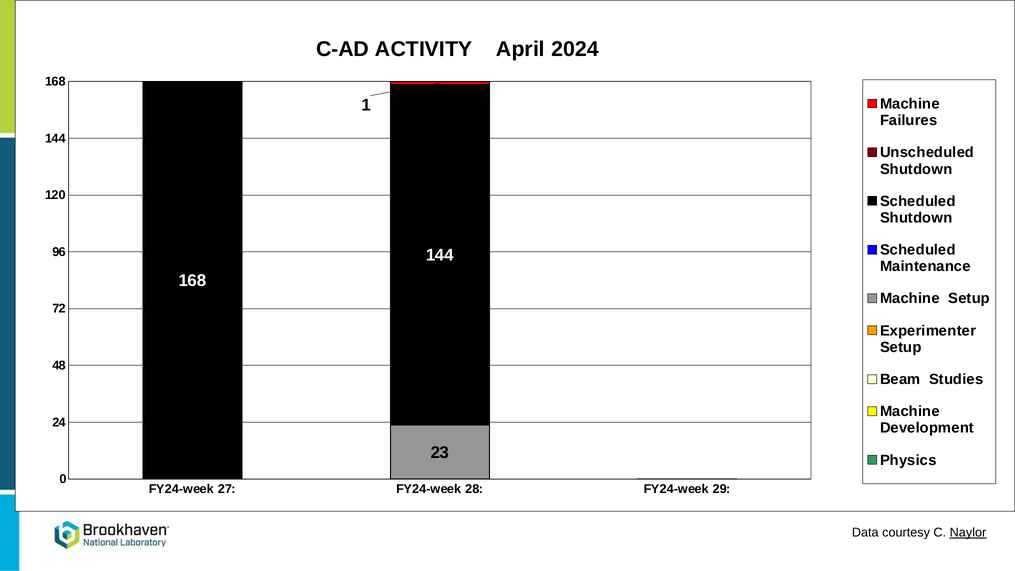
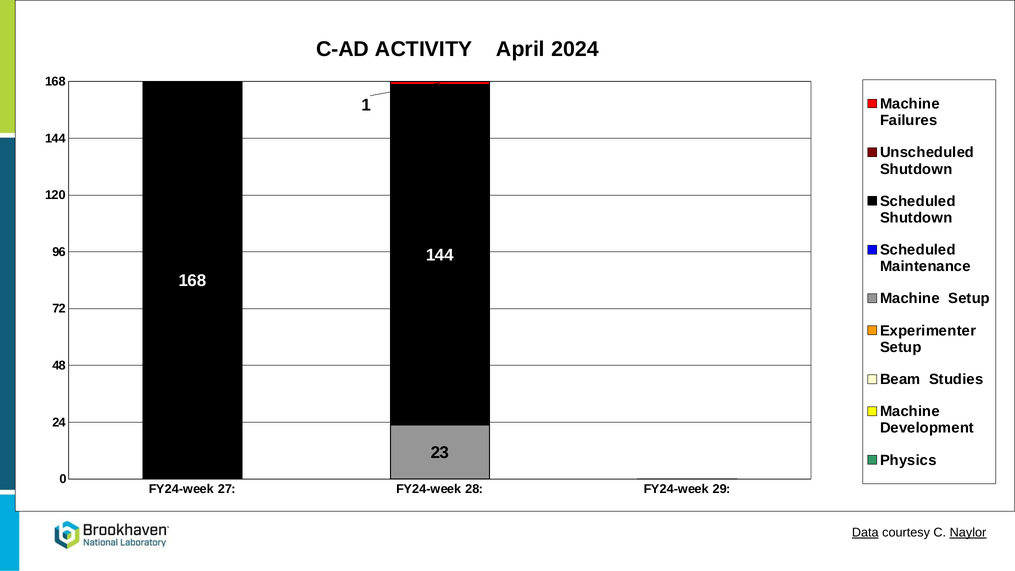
Data underline: none -> present
